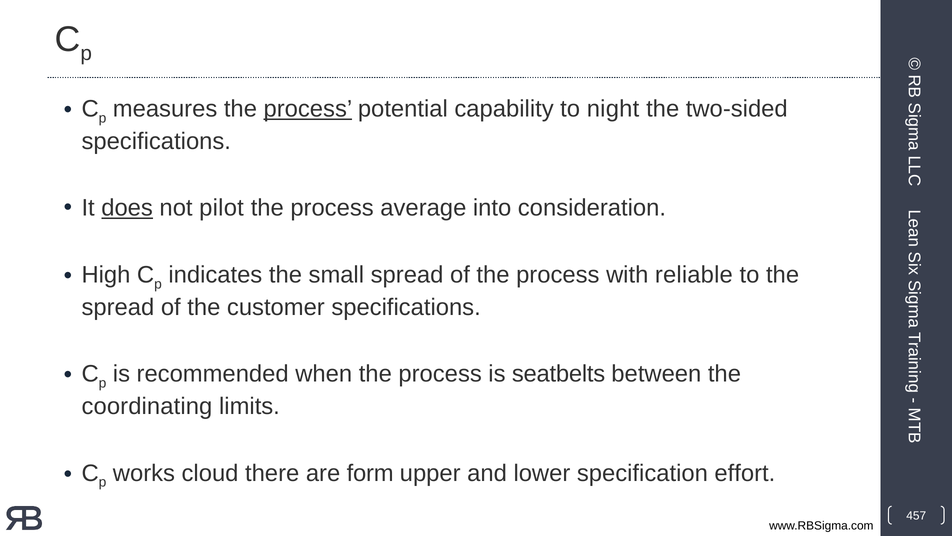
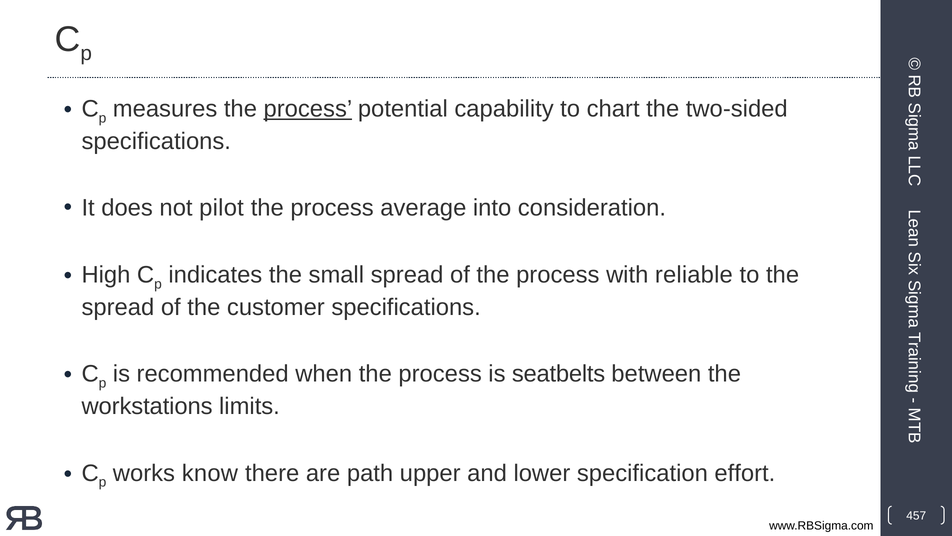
night: night -> chart
does underline: present -> none
coordinating: coordinating -> workstations
cloud: cloud -> know
form: form -> path
